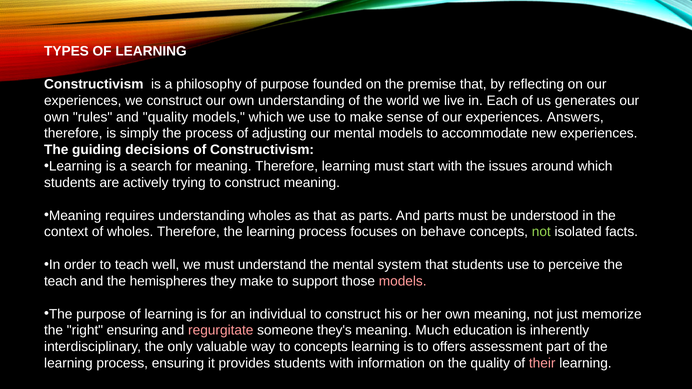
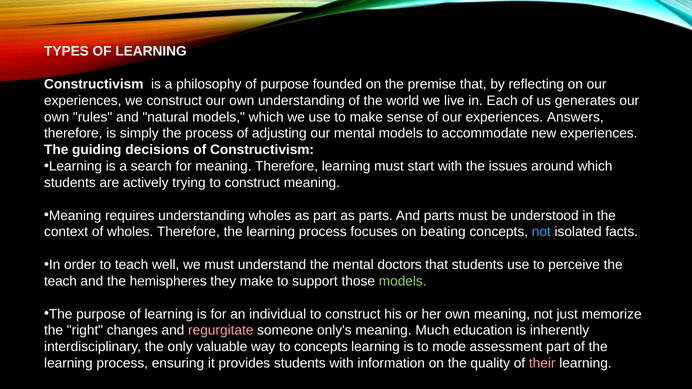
and quality: quality -> natural
as that: that -> part
behave: behave -> beating
not at (541, 232) colour: light green -> light blue
system: system -> doctors
models at (403, 281) colour: pink -> light green
right ensuring: ensuring -> changes
they's: they's -> only's
offers: offers -> mode
